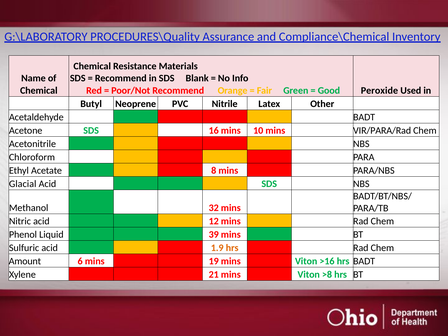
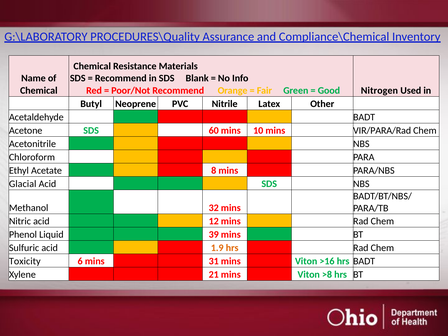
Peroxide: Peroxide -> Nitrogen
16: 16 -> 60
Amount: Amount -> Toxicity
19: 19 -> 31
